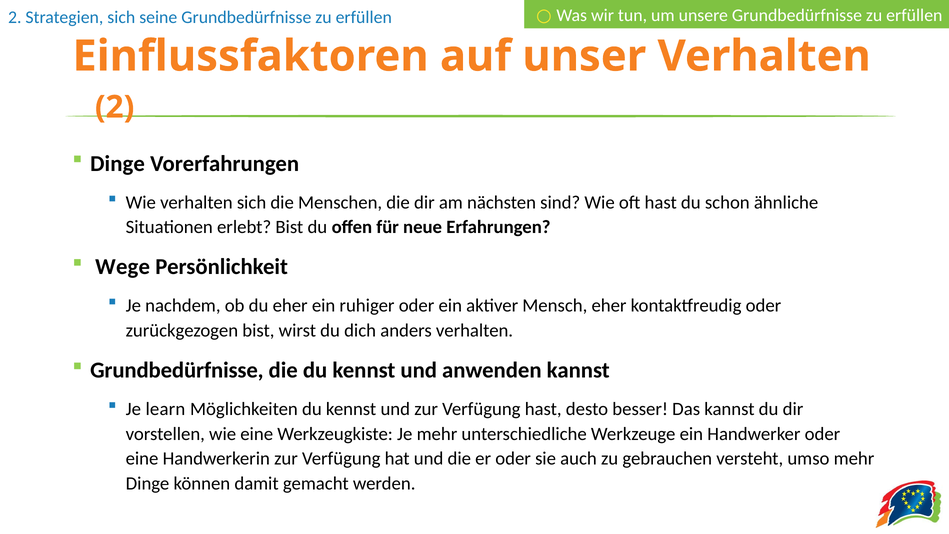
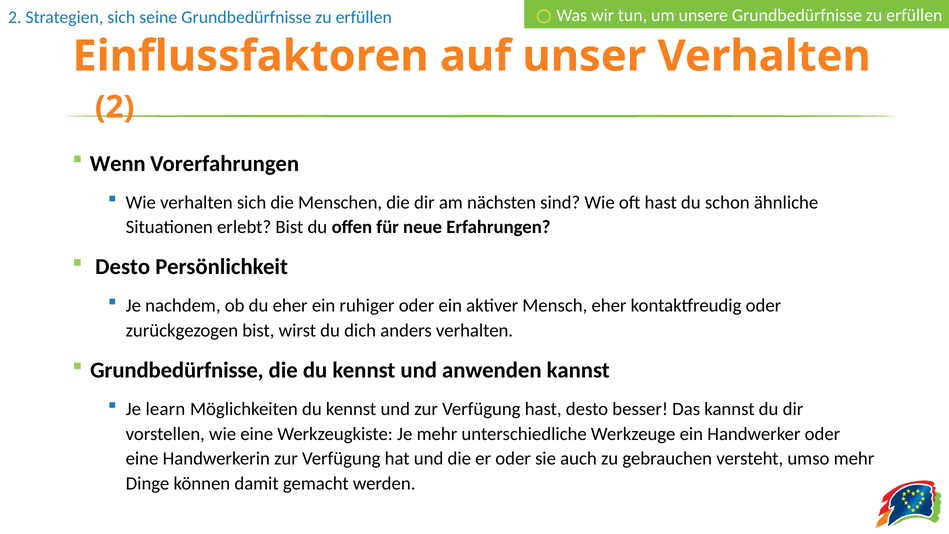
Dinge at (118, 164): Dinge -> Wenn
Wege at (123, 267): Wege -> Desto
